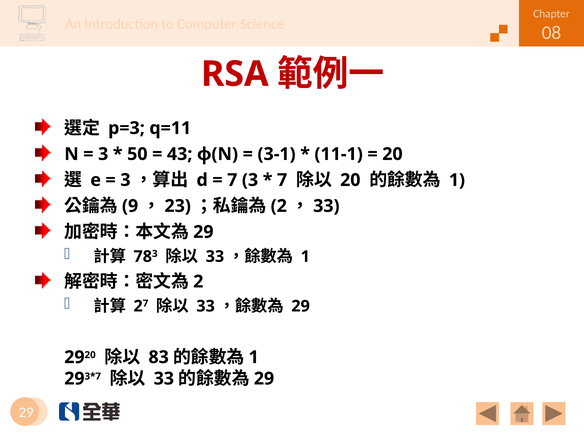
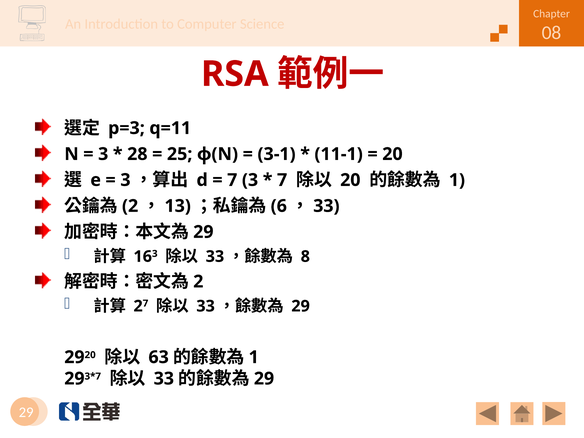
50: 50 -> 28
43: 43 -> 25
9 at (130, 206): 9 -> 2
23: 23 -> 13
2 at (279, 206): 2 -> 6
78: 78 -> 16
1 at (305, 257): 1 -> 8
83: 83 -> 63
